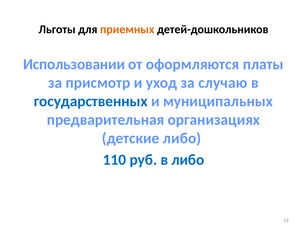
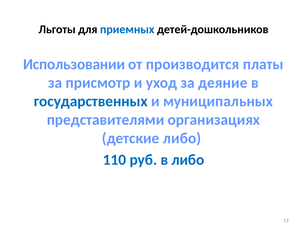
приемных colour: orange -> blue
оформляются: оформляются -> производится
случаю: случаю -> деяние
предварительная: предварительная -> представителями
